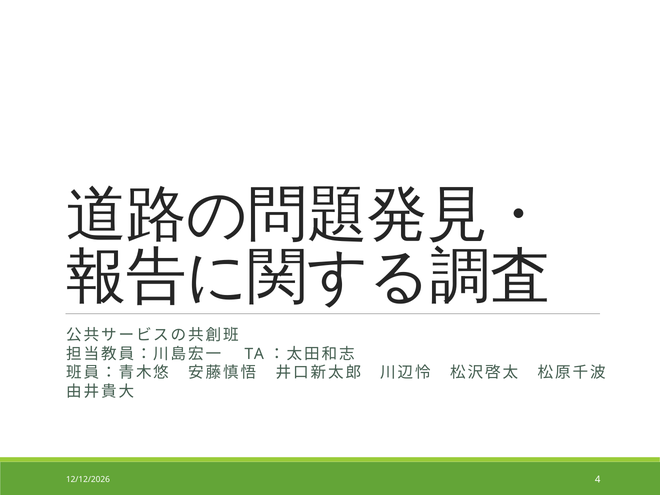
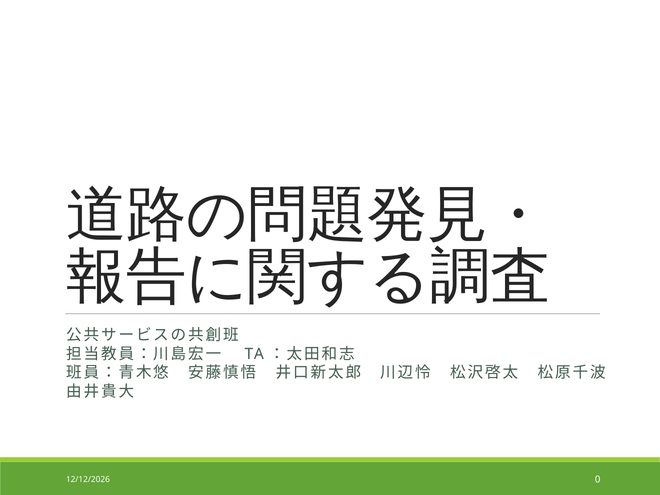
4: 4 -> 0
